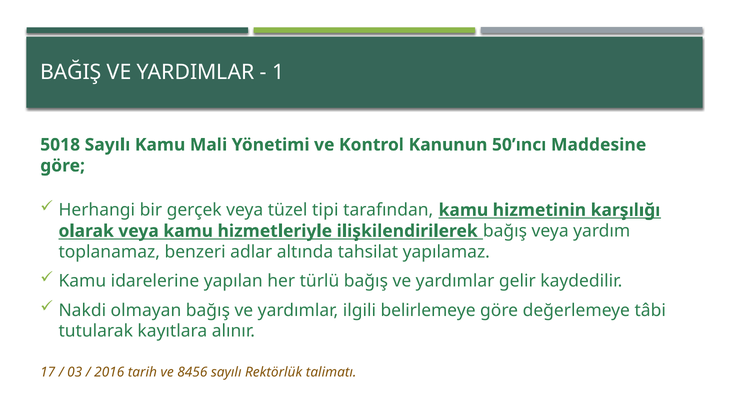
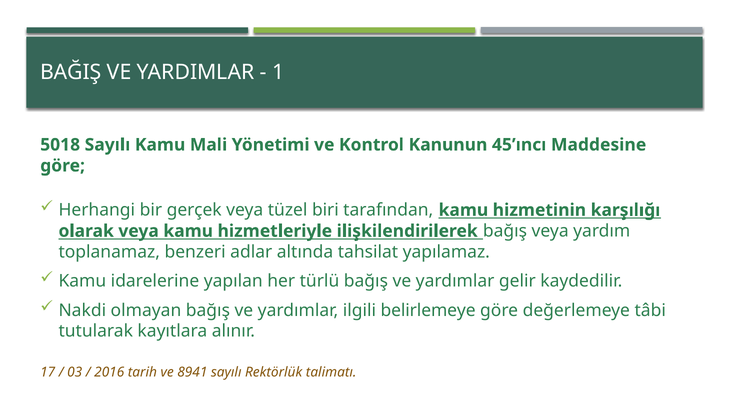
50’ıncı: 50’ıncı -> 45’ıncı
tipi: tipi -> biri
8456: 8456 -> 8941
